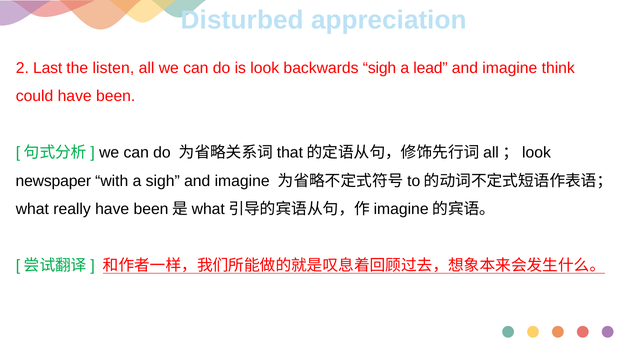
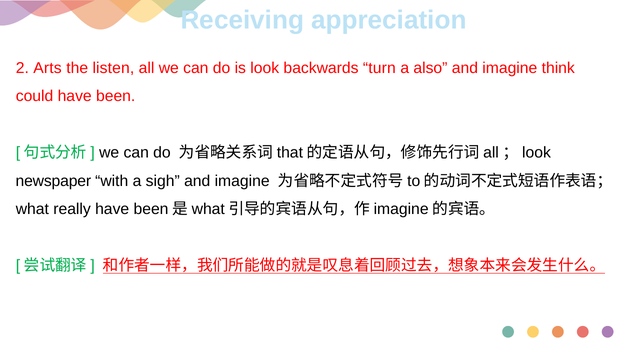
Disturbed: Disturbed -> Receiving
Last: Last -> Arts
backwards sigh: sigh -> turn
lead: lead -> also
